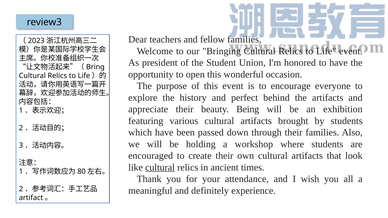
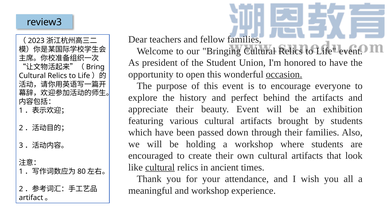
occasion underline: none -> present
beauty Being: Being -> Event
and definitely: definitely -> workshop
